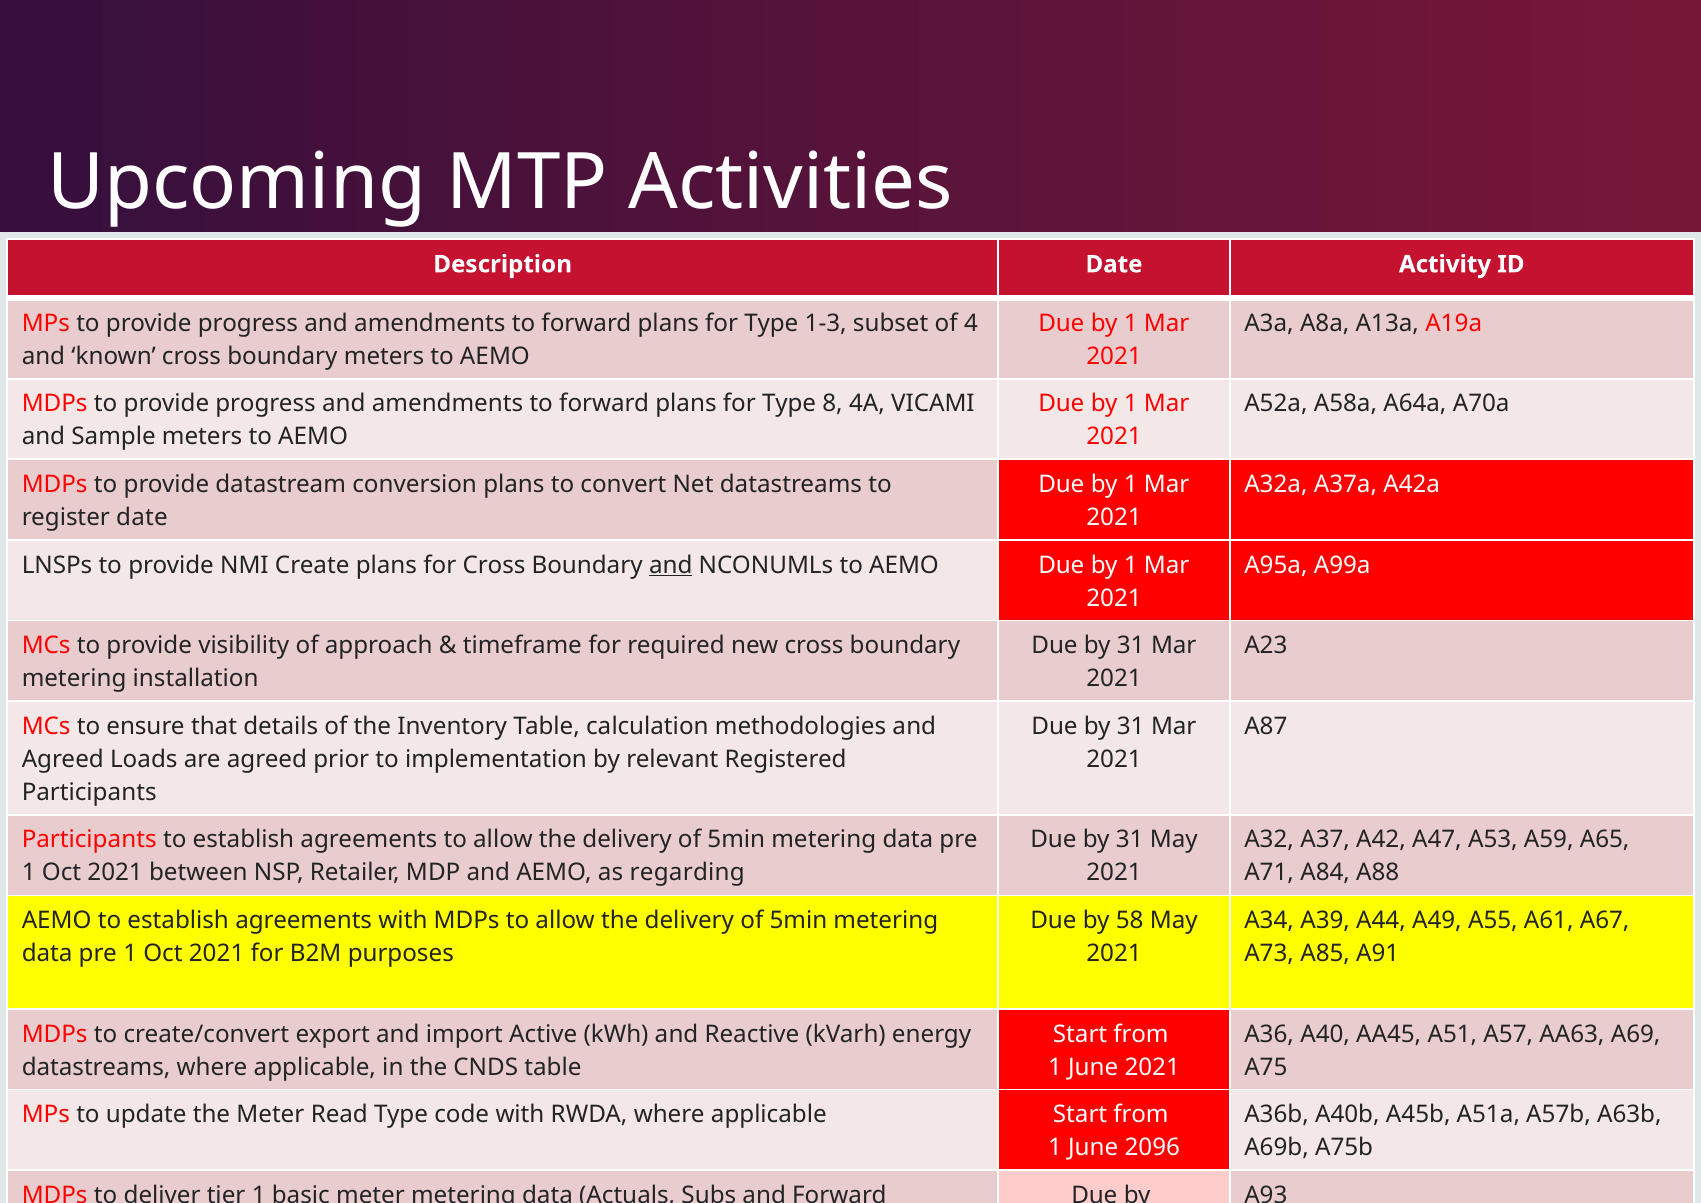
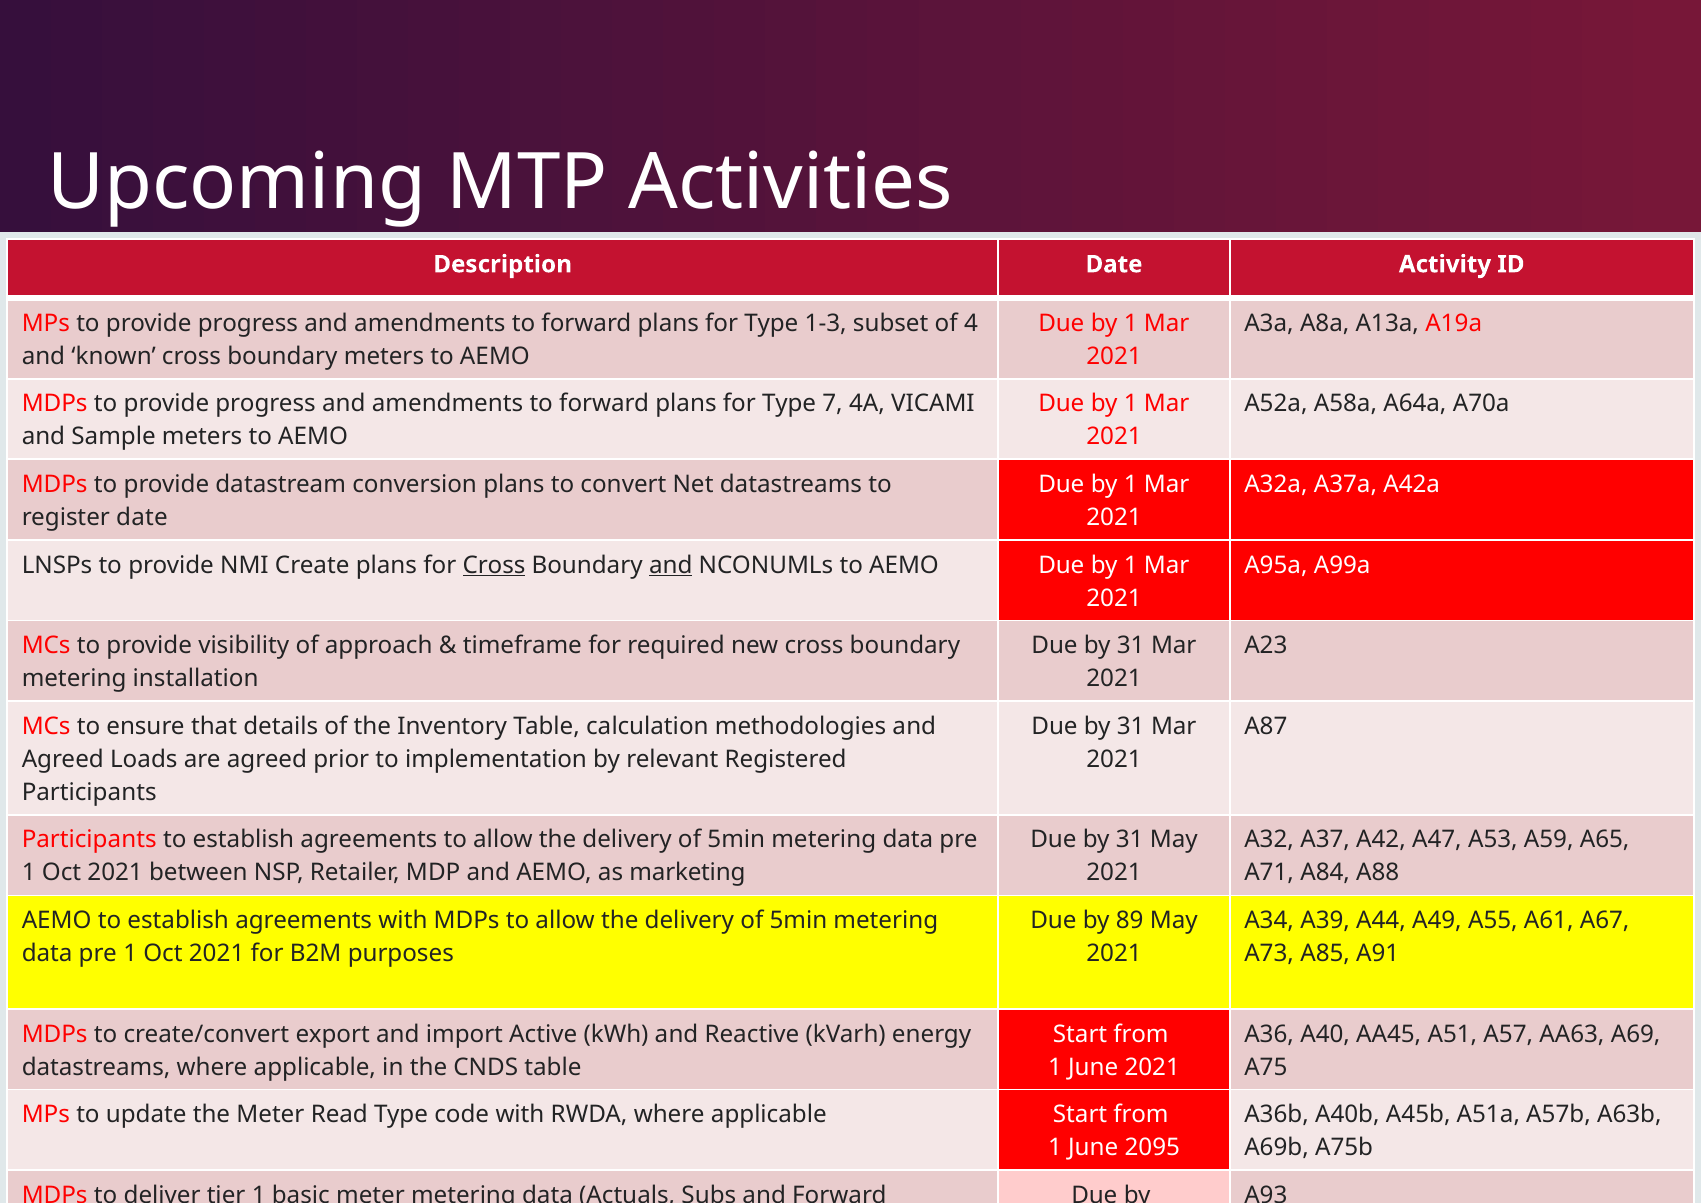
8: 8 -> 7
Cross at (494, 565) underline: none -> present
regarding: regarding -> marketing
58: 58 -> 89
2096: 2096 -> 2095
